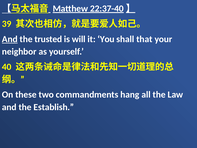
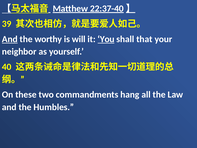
trusted: trusted -> worthy
You underline: none -> present
Establish: Establish -> Humbles
